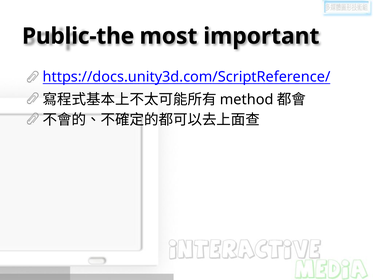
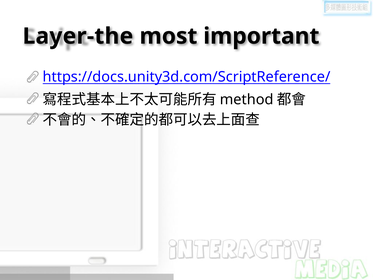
Public-the: Public-the -> Layer-the
